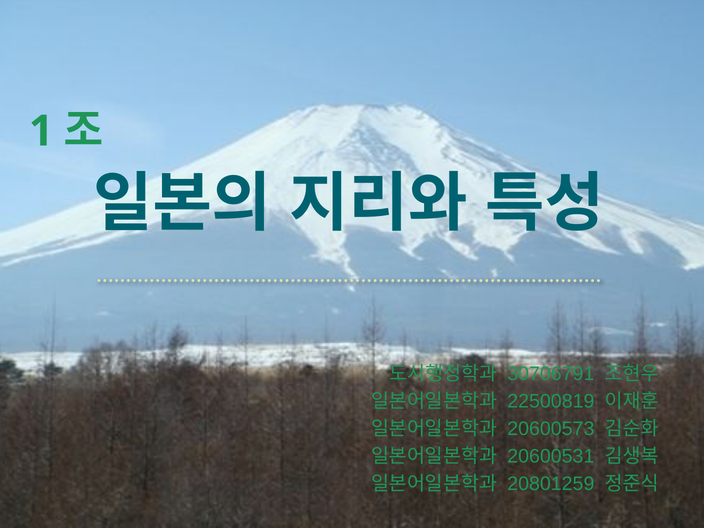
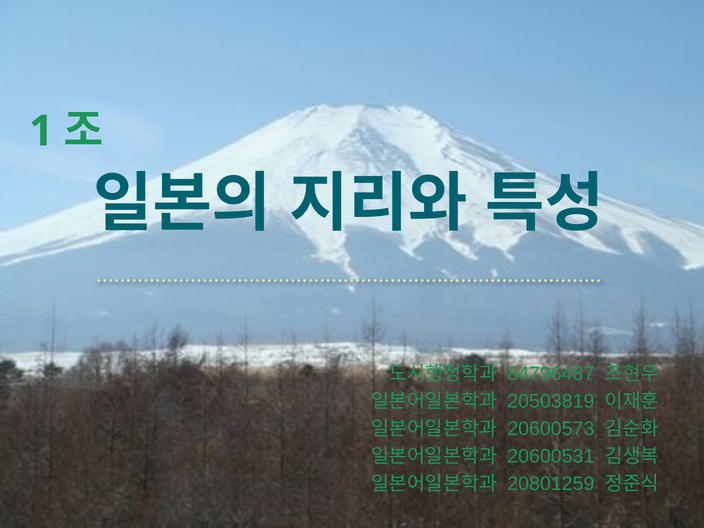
30706791: 30706791 -> 84796487
22500819: 22500819 -> 20503819
